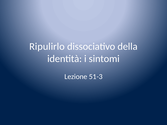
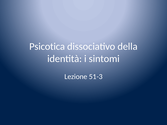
Ripulirlo: Ripulirlo -> Psicotica
